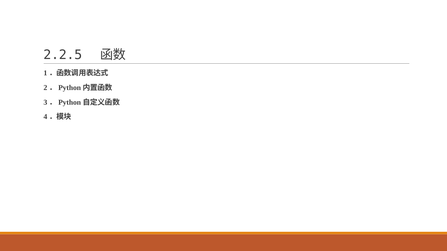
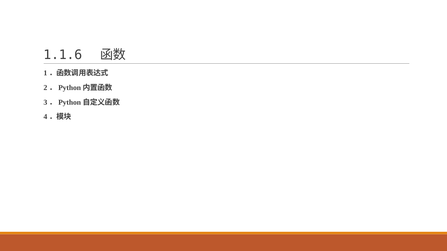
2.2.5: 2.2.5 -> 1.1.6
